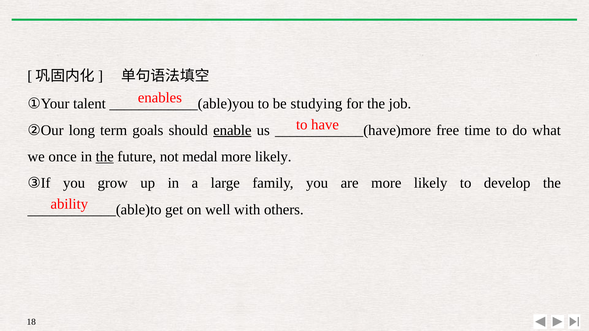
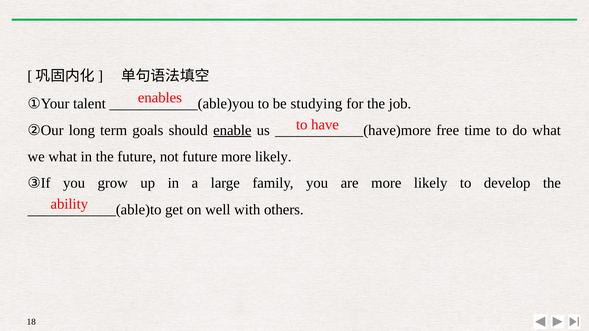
we once: once -> what
the at (105, 157) underline: present -> none
not medal: medal -> future
